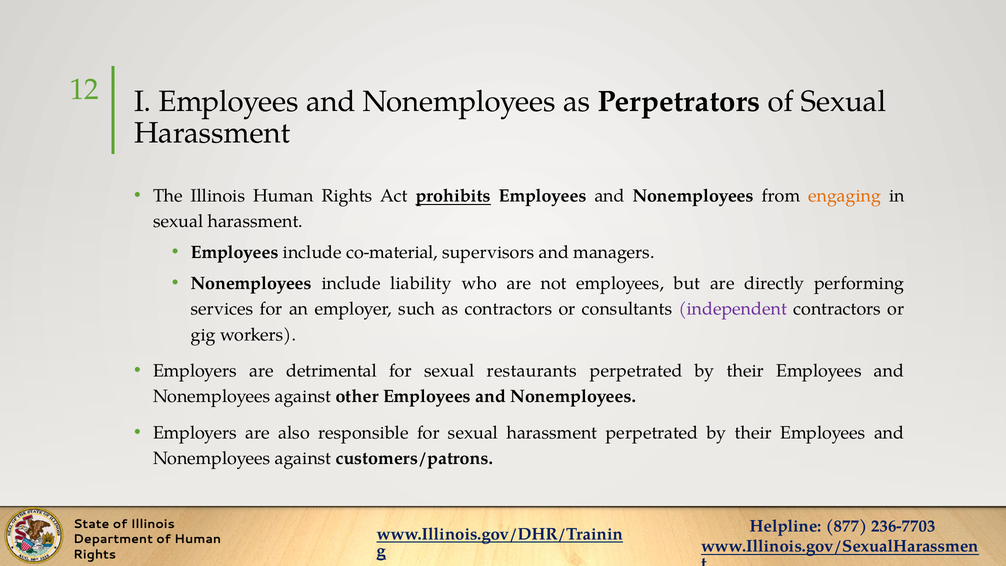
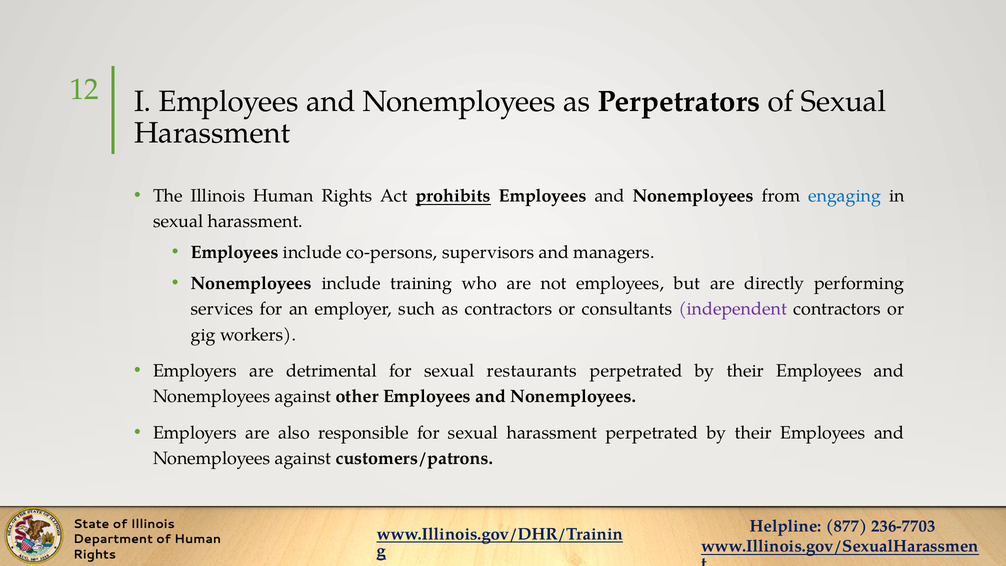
engaging colour: orange -> blue
co-material: co-material -> co-persons
liability: liability -> training
